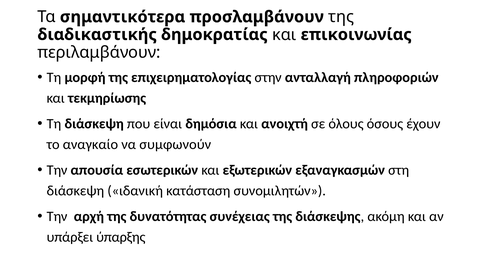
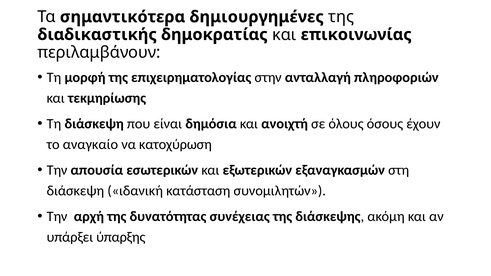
προσλαμβάνουν: προσλαμβάνουν -> δημιουργημένες
συμφωνούν: συμφωνούν -> κατοχύρωση
